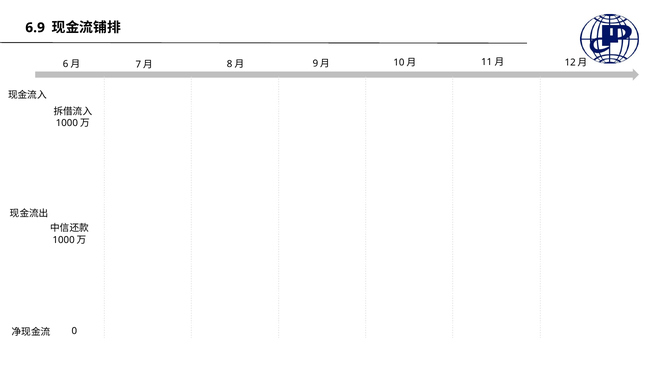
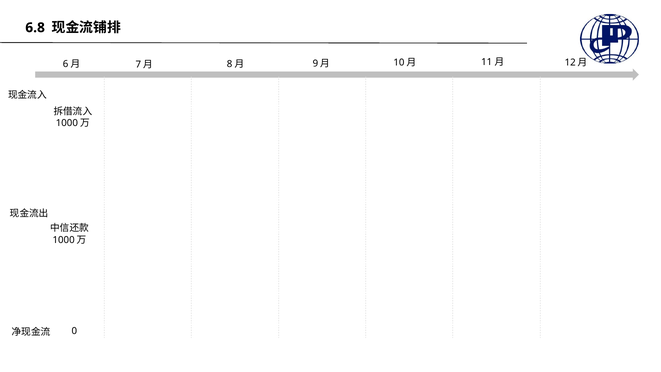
6.9: 6.9 -> 6.8
